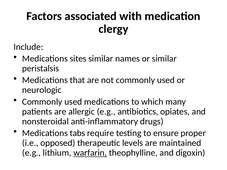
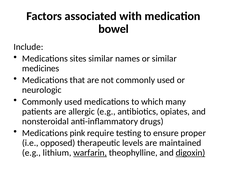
clergy: clergy -> bowel
peristalsis: peristalsis -> medicines
tabs: tabs -> pink
digoxin underline: none -> present
